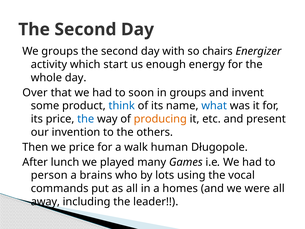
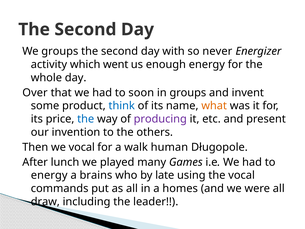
chairs: chairs -> never
start: start -> went
what colour: blue -> orange
producing colour: orange -> purple
we price: price -> vocal
person at (49, 175): person -> energy
lots: lots -> late
away: away -> draw
